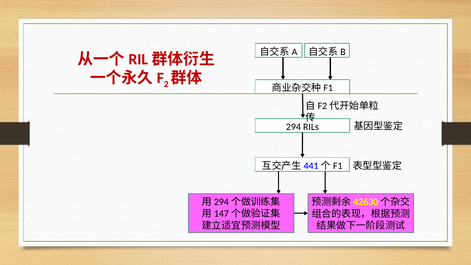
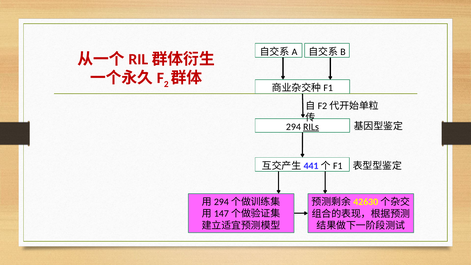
RILs underline: none -> present
